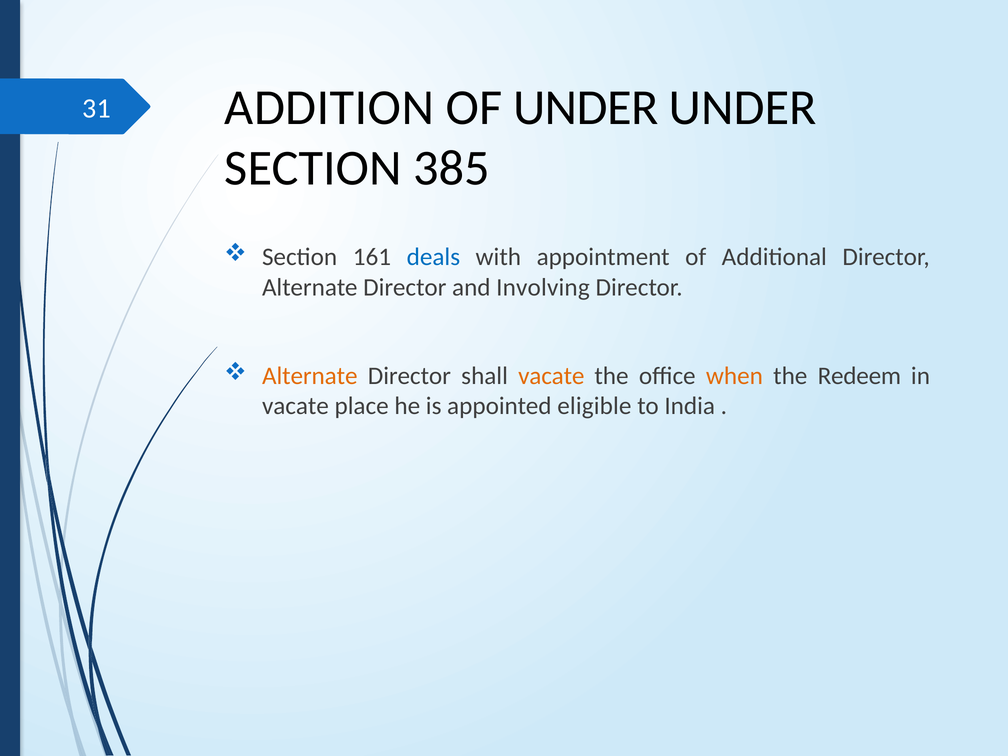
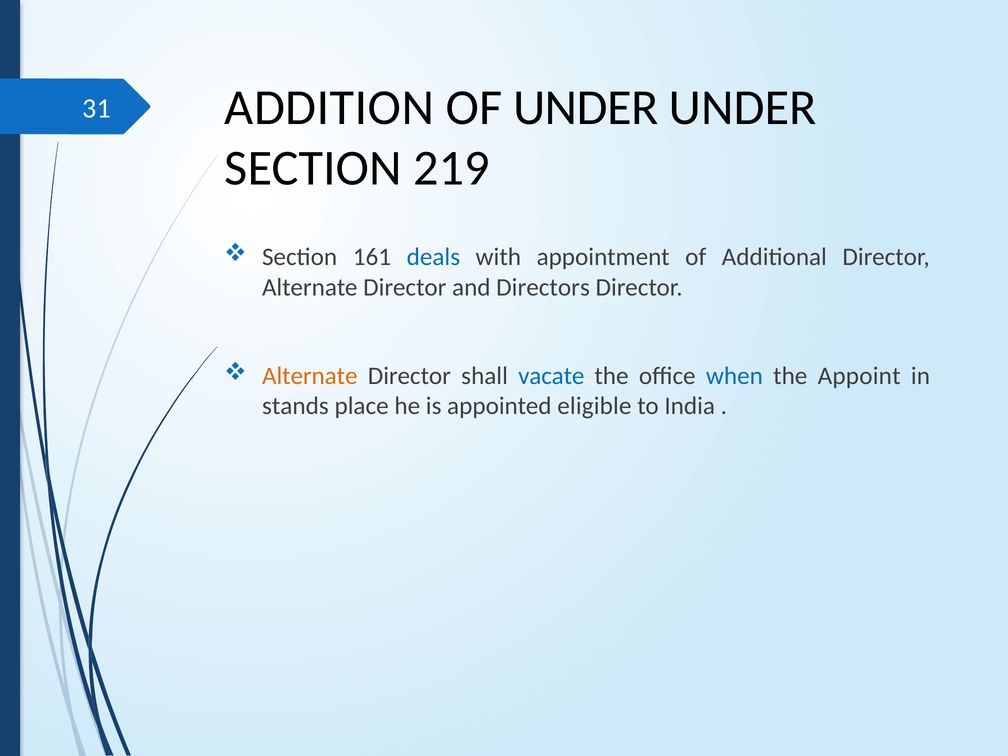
385: 385 -> 219
Involving: Involving -> Directors
vacate at (551, 376) colour: orange -> blue
when colour: orange -> blue
Redeem: Redeem -> Appoint
vacate at (295, 406): vacate -> stands
